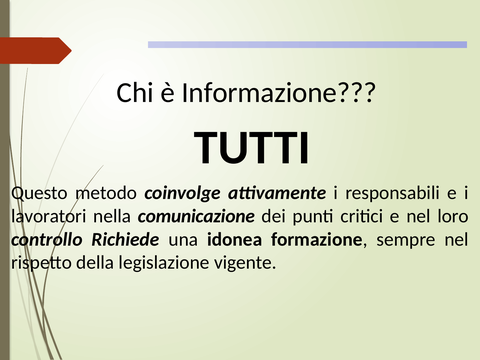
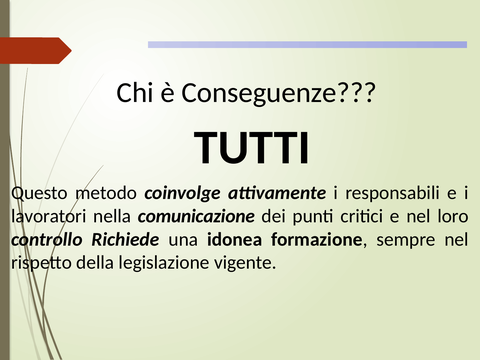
Informazione: Informazione -> Conseguenze
